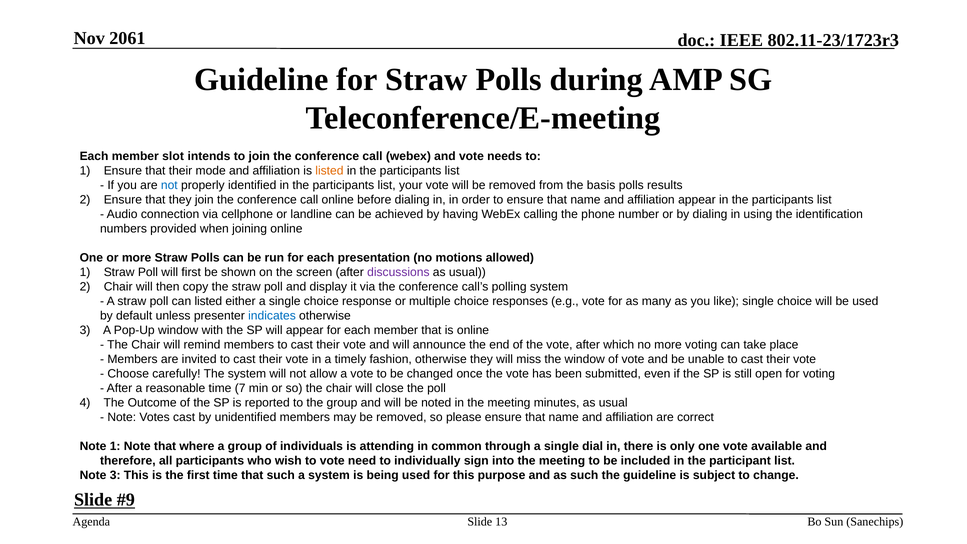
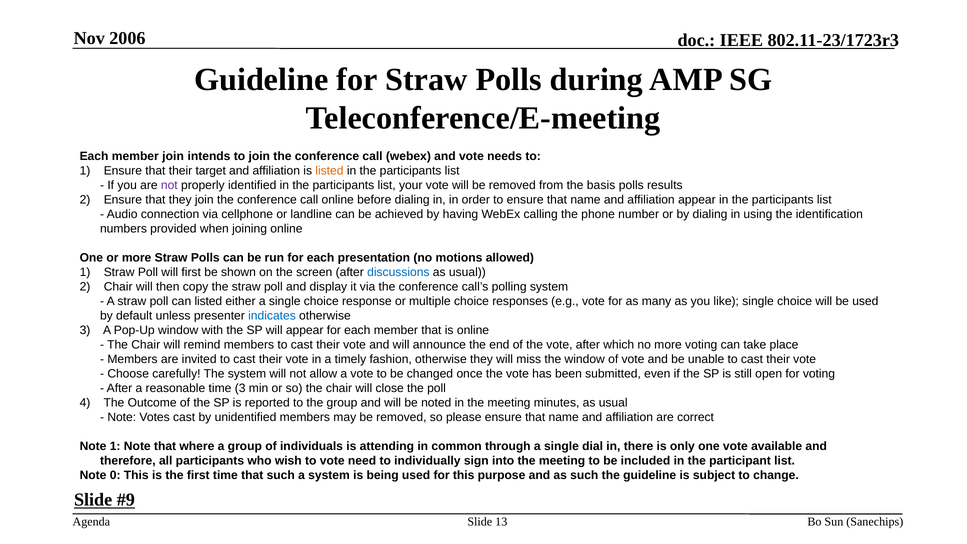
2061: 2061 -> 2006
member slot: slot -> join
mode: mode -> target
not at (169, 185) colour: blue -> purple
discussions colour: purple -> blue
time 7: 7 -> 3
Note 3: 3 -> 0
